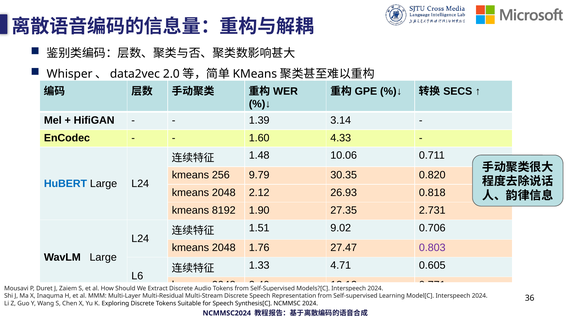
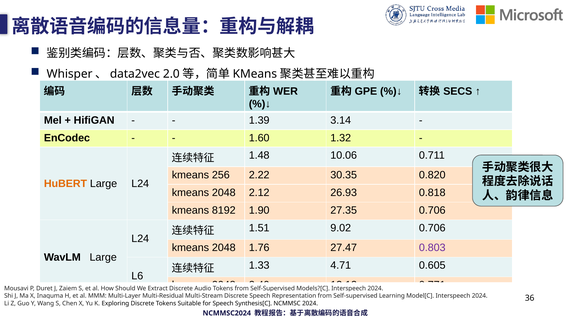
4.33: 4.33 -> 1.32
9.79: 9.79 -> 2.22
HuBERT colour: blue -> orange
27.35 2.731: 2.731 -> 0.706
